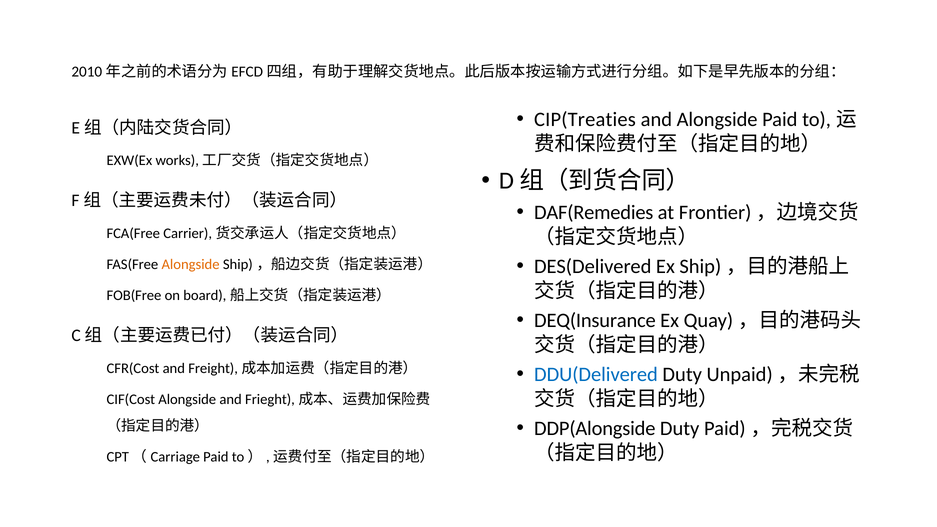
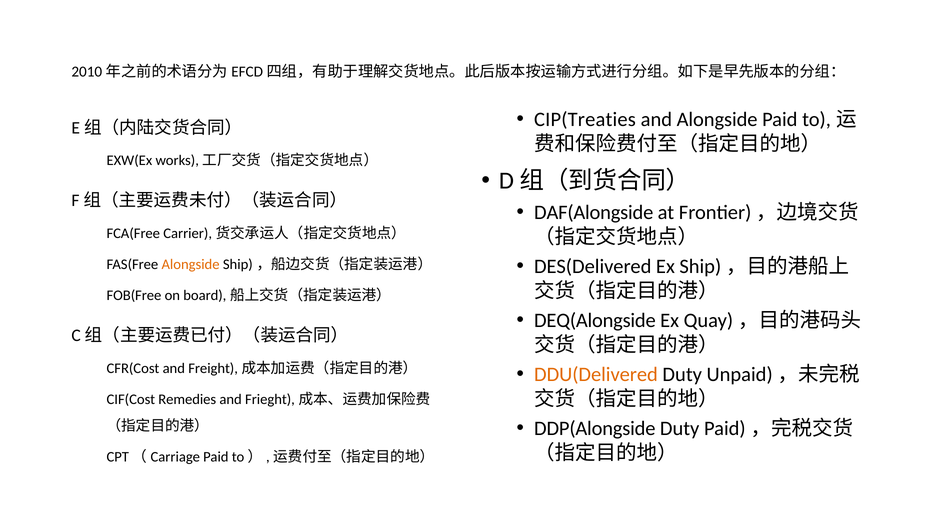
DAF(Remedies: DAF(Remedies -> DAF(Alongside
DEQ(Insurance: DEQ(Insurance -> DEQ(Alongside
DDU(Delivered colour: blue -> orange
CIF(Cost Alongside: Alongside -> Remedies
